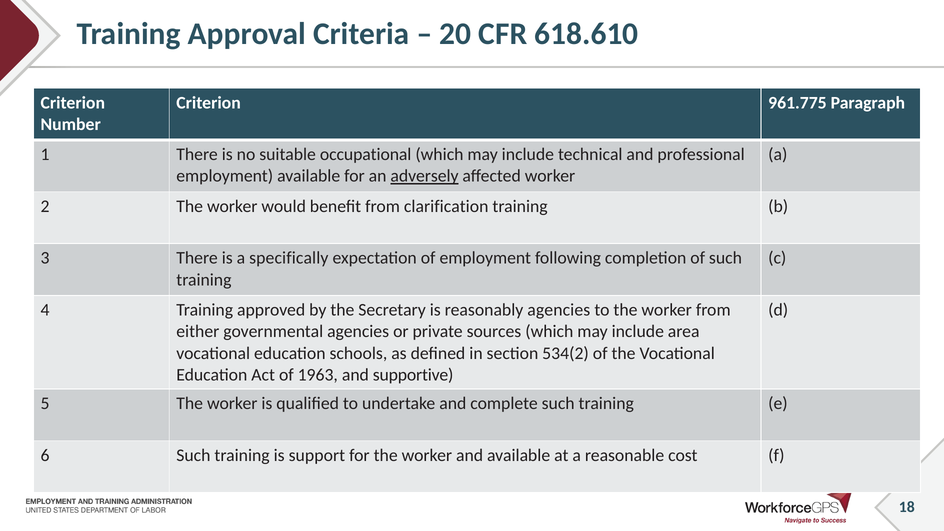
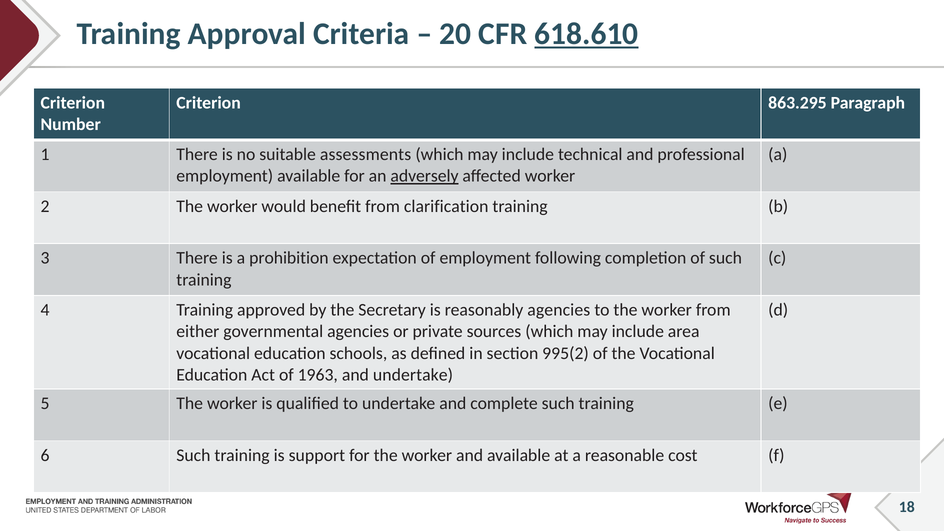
618.610 underline: none -> present
961.775: 961.775 -> 863.295
occupational: occupational -> assessments
specifically: specifically -> prohibition
534(2: 534(2 -> 995(2
and supportive: supportive -> undertake
